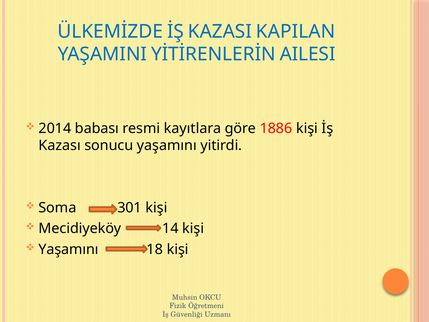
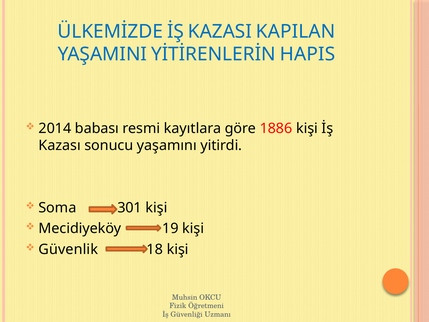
AILESI: AILESI -> HAPIS
14: 14 -> 19
Yaşamını at (68, 249): Yaşamını -> Güvenlik
